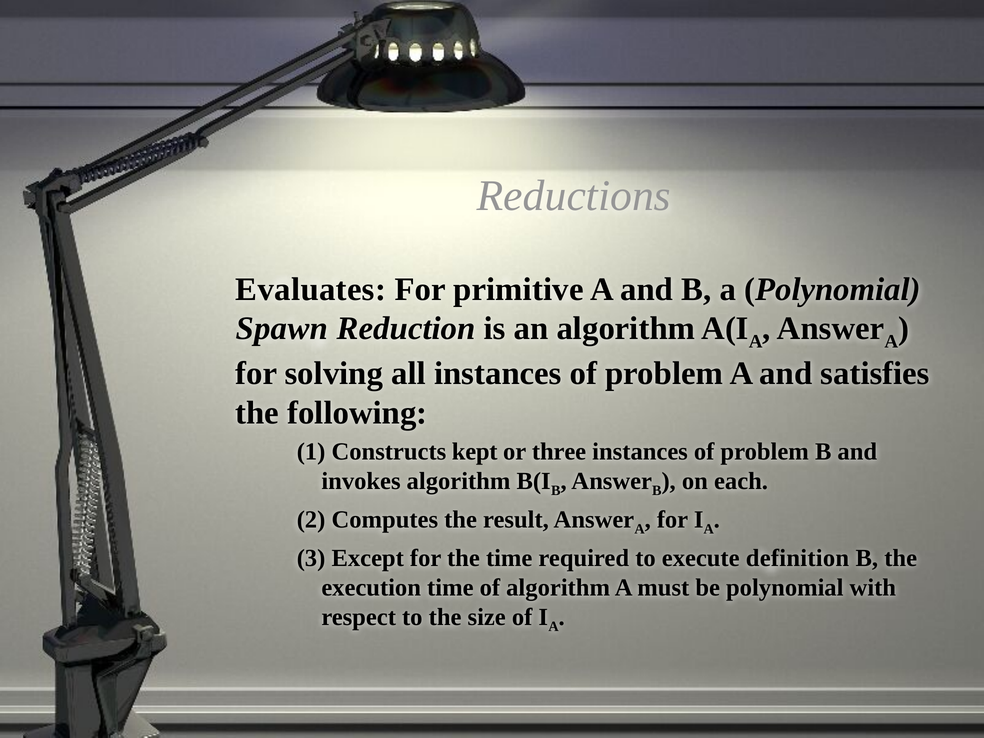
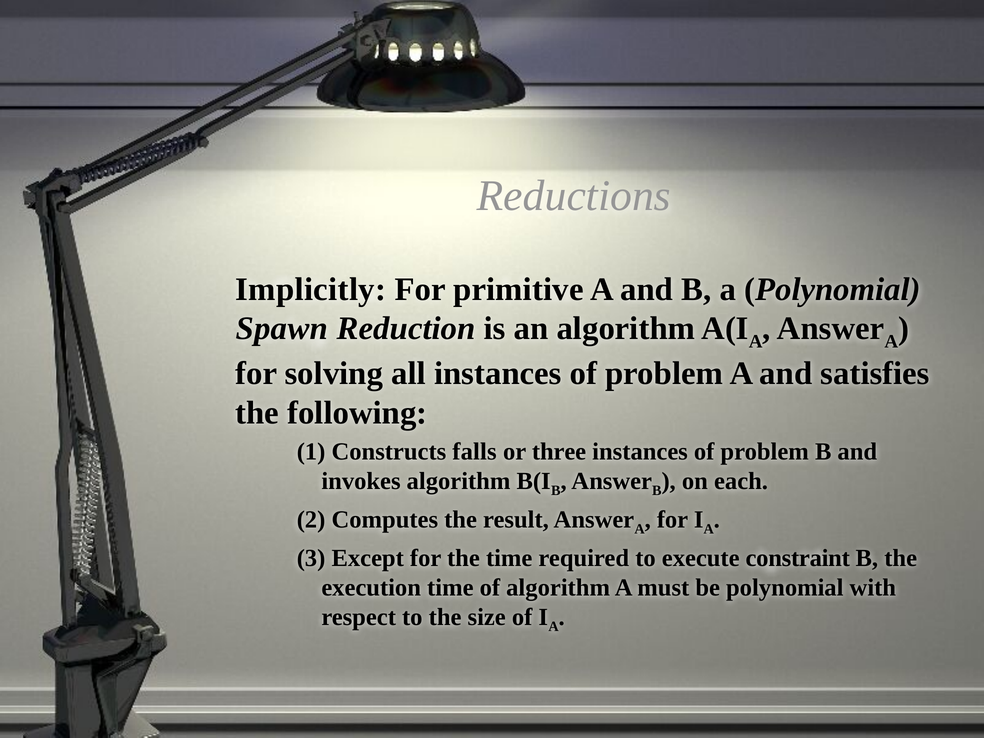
Evaluates: Evaluates -> Implicitly
kept: kept -> falls
definition: definition -> constraint
